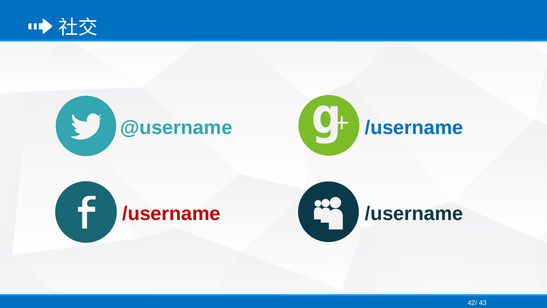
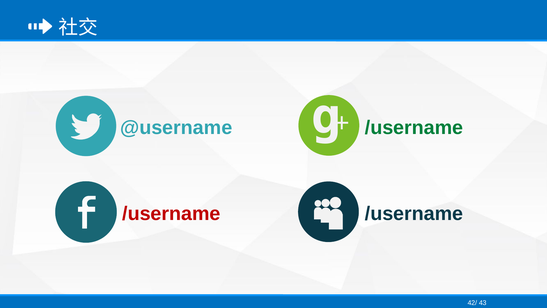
/username at (414, 128) colour: blue -> green
